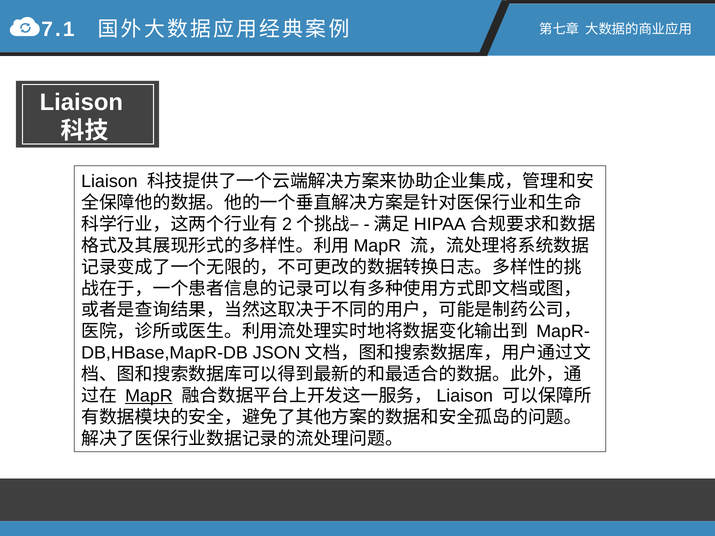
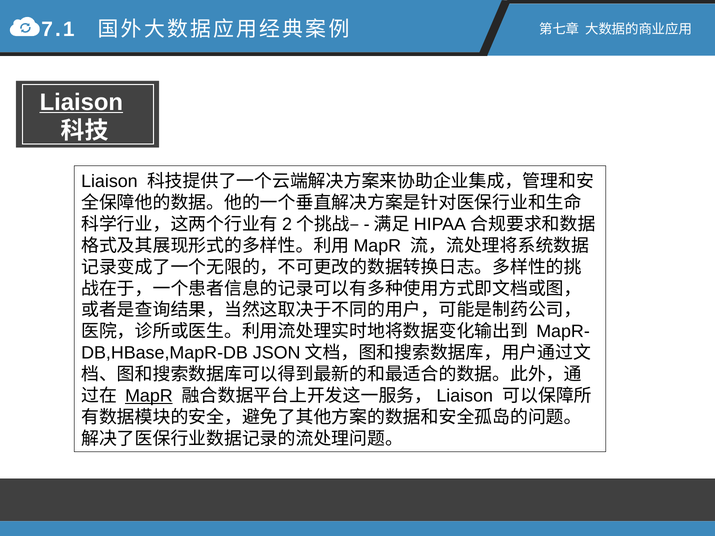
Liaison at (81, 102) underline: none -> present
